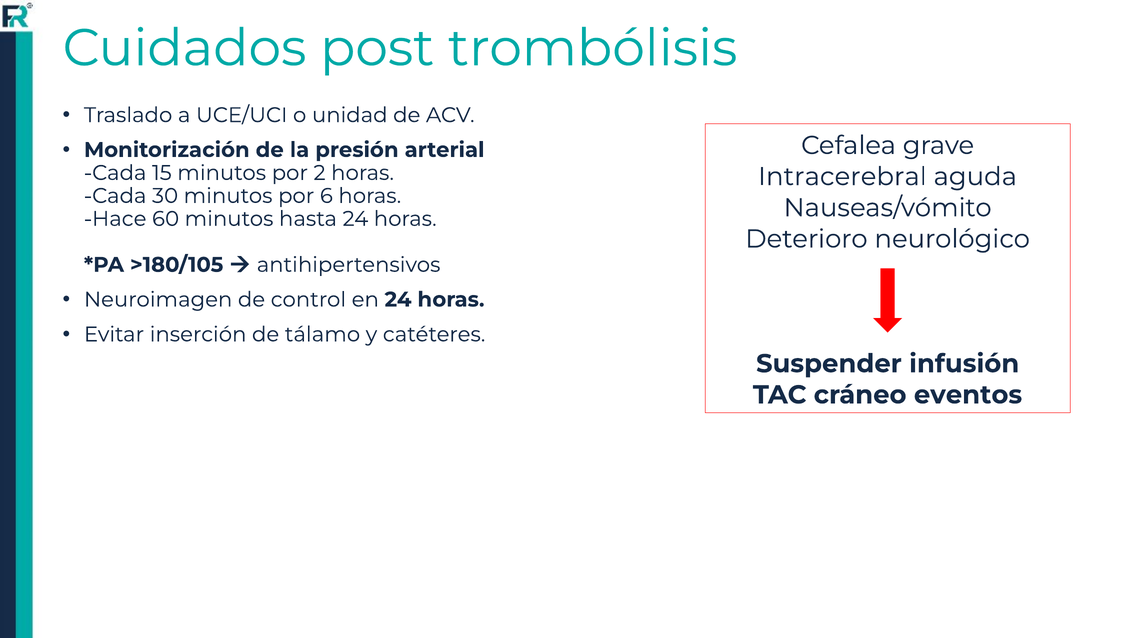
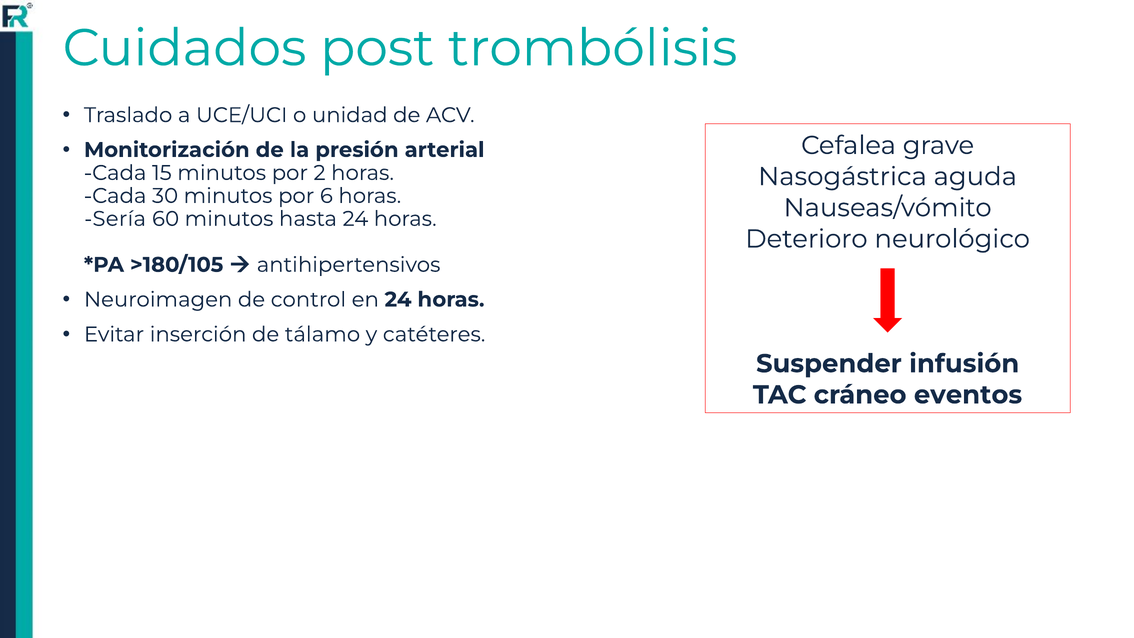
Intracerebral: Intracerebral -> Nasogástrica
Hace: Hace -> Sería
